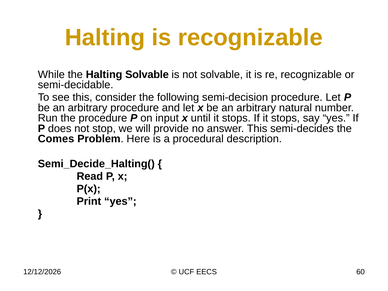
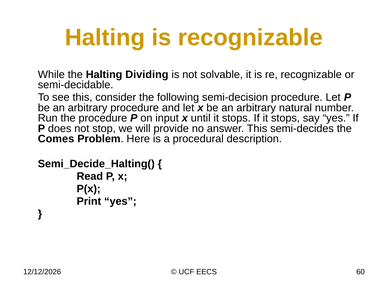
Halting Solvable: Solvable -> Dividing
